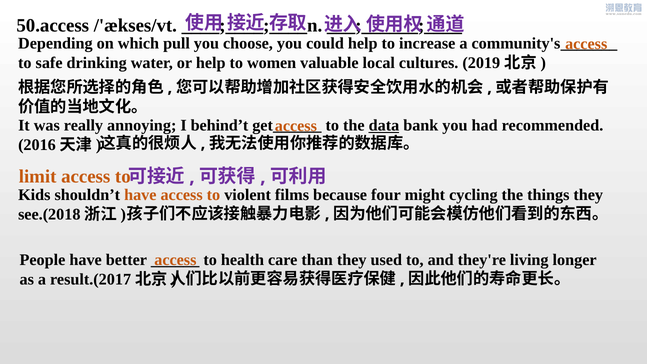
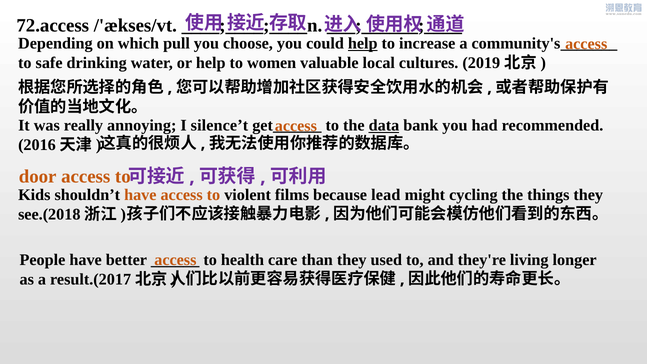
50.access: 50.access -> 72.access
help at (363, 43) underline: none -> present
behind’t: behind’t -> silence’t
limit: limit -> door
four: four -> lead
